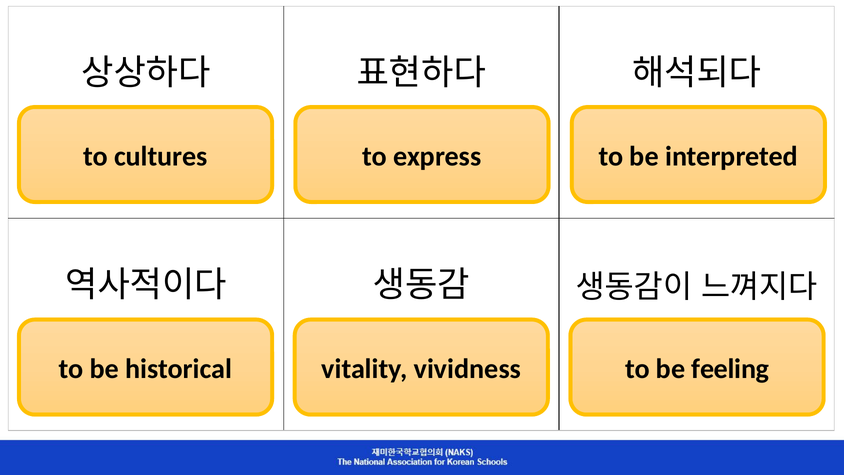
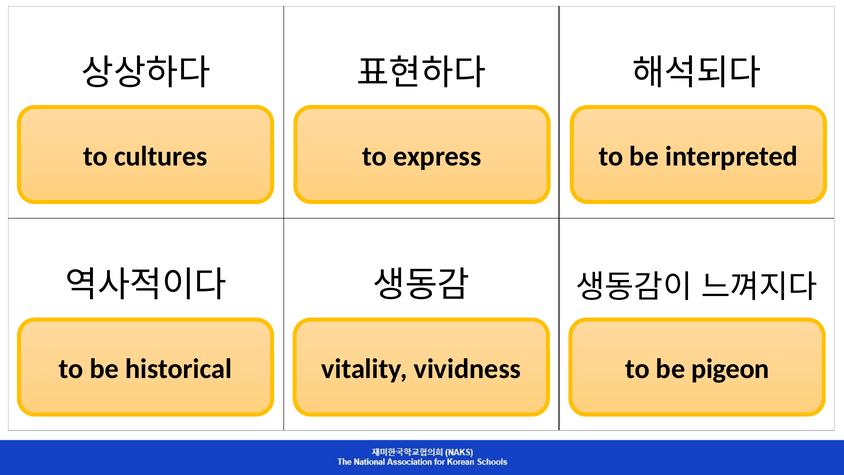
feeling: feeling -> pigeon
